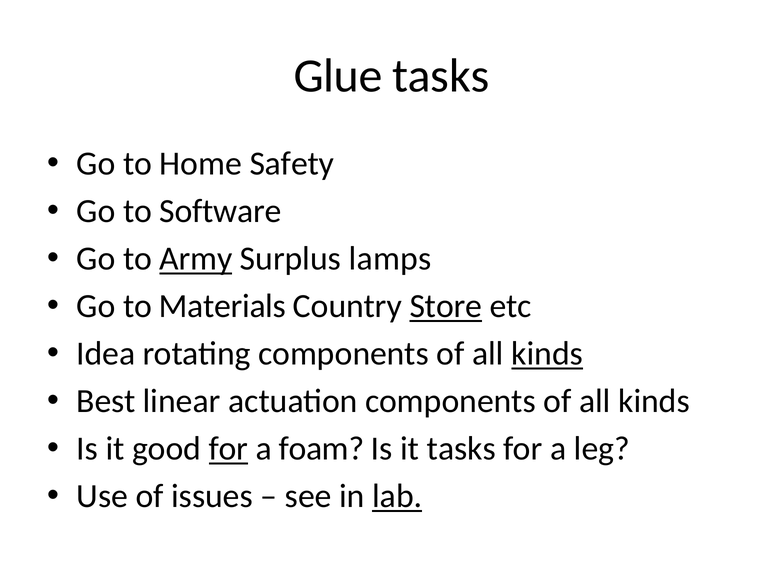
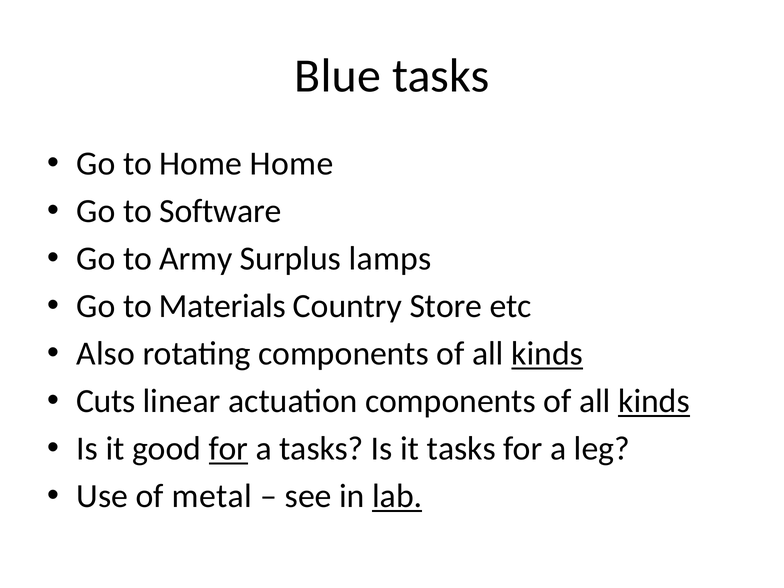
Glue: Glue -> Blue
Home Safety: Safety -> Home
Army underline: present -> none
Store underline: present -> none
Idea: Idea -> Also
Best: Best -> Cuts
kinds at (654, 401) underline: none -> present
a foam: foam -> tasks
issues: issues -> metal
